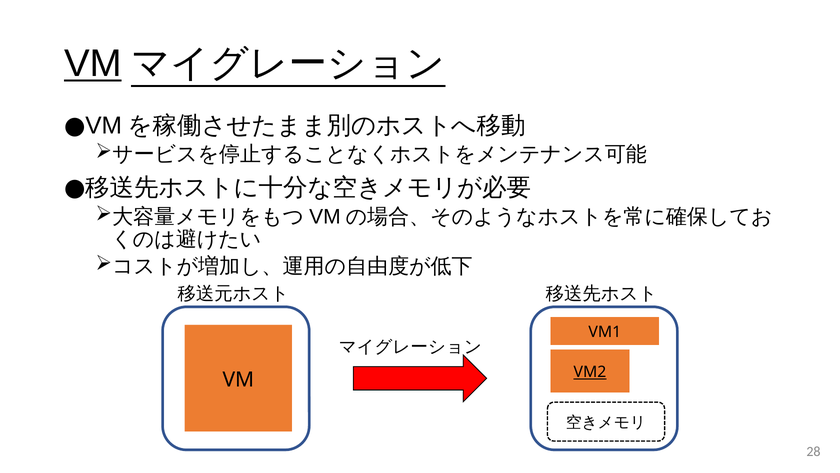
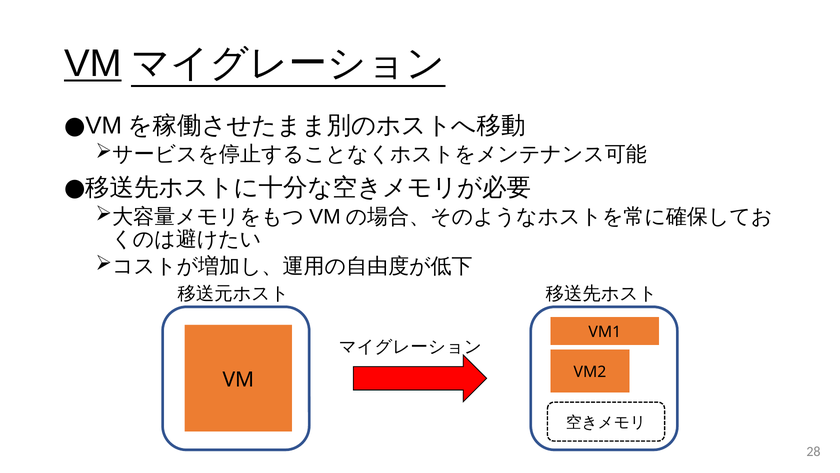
VM2 underline: present -> none
